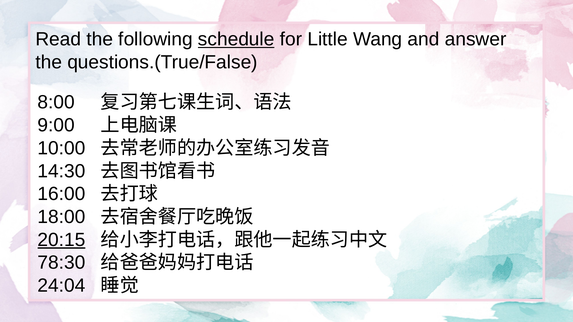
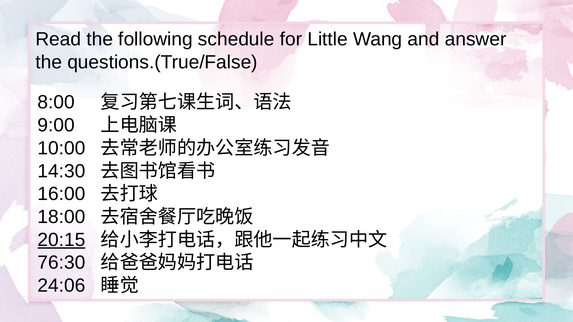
schedule underline: present -> none
78:30: 78:30 -> 76:30
24:04: 24:04 -> 24:06
